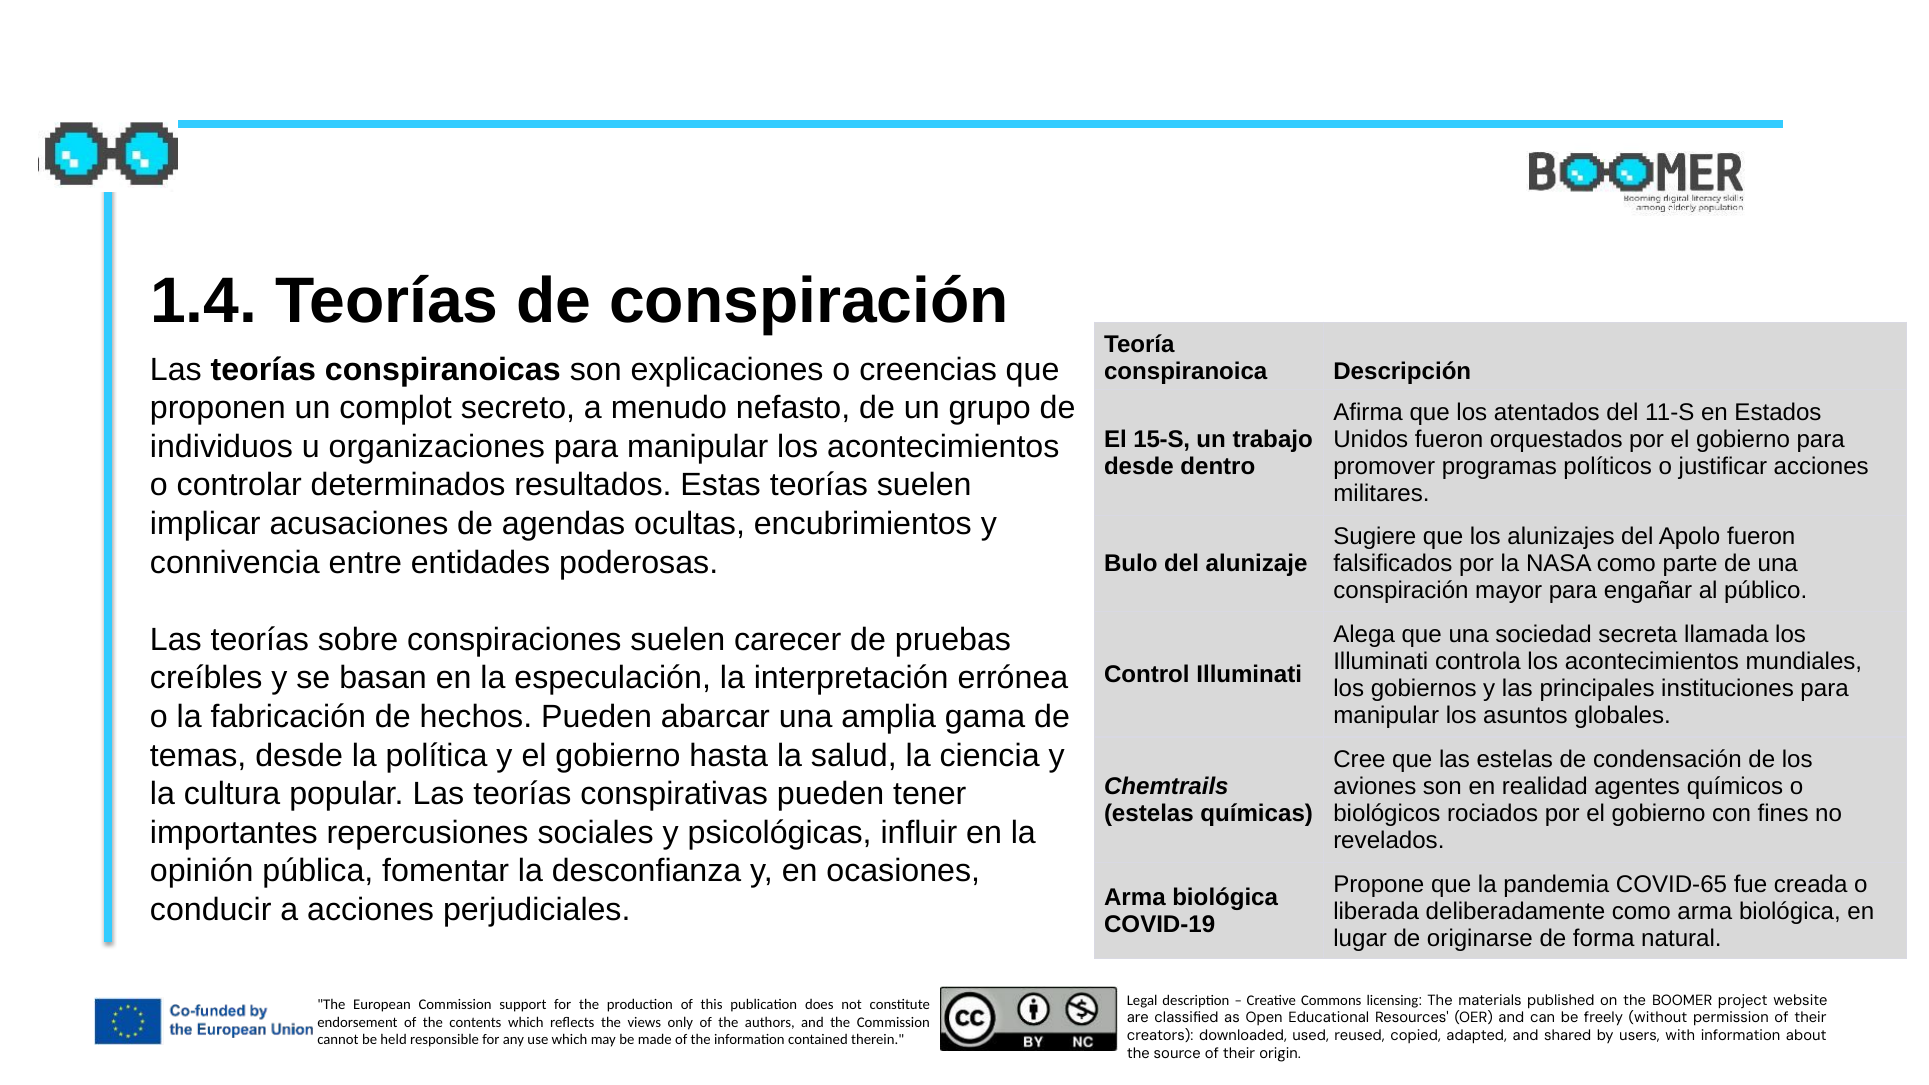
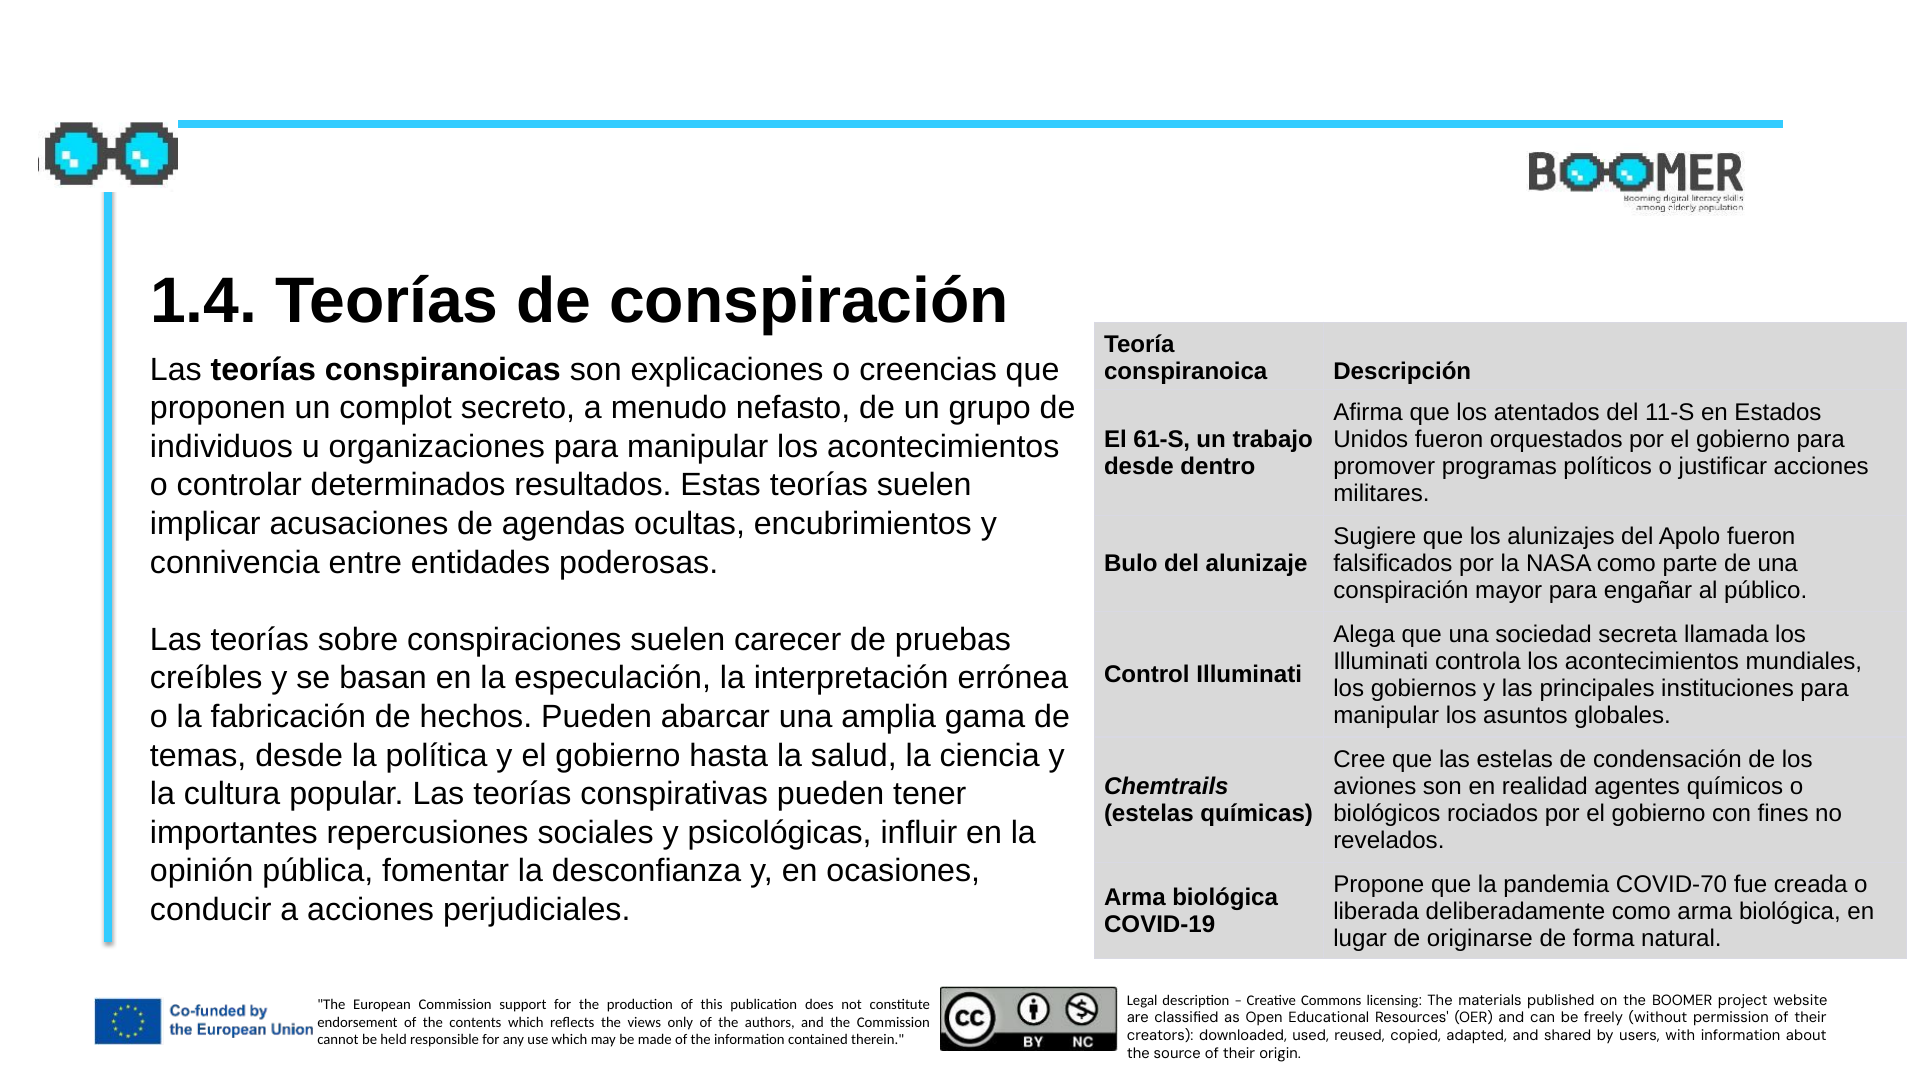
15-S: 15-S -> 61-S
COVID-65: COVID-65 -> COVID-70
